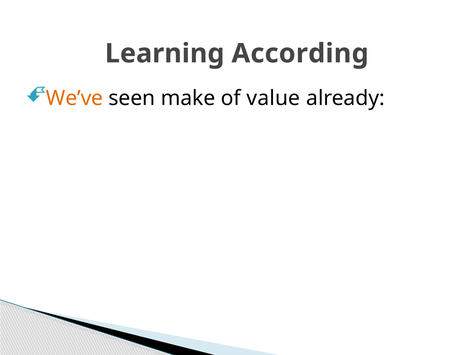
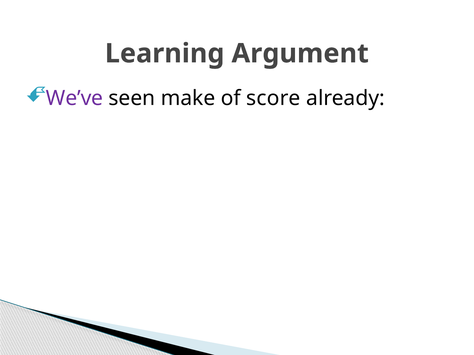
According: According -> Argument
We’ve colour: orange -> purple
value: value -> score
